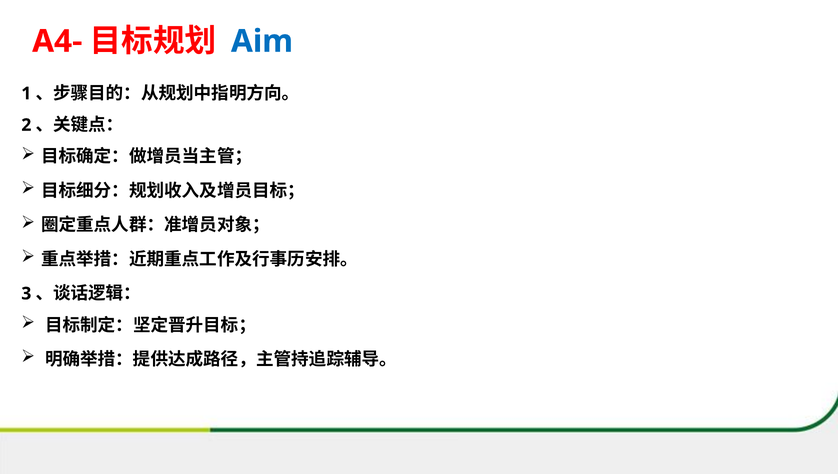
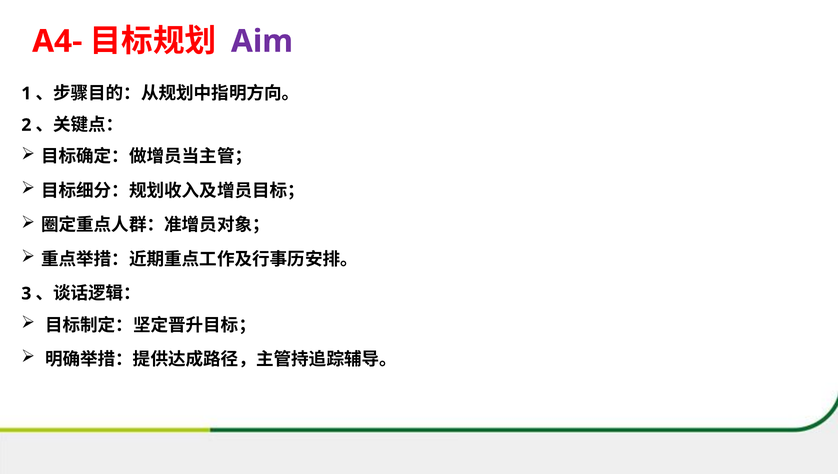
Aim colour: blue -> purple
